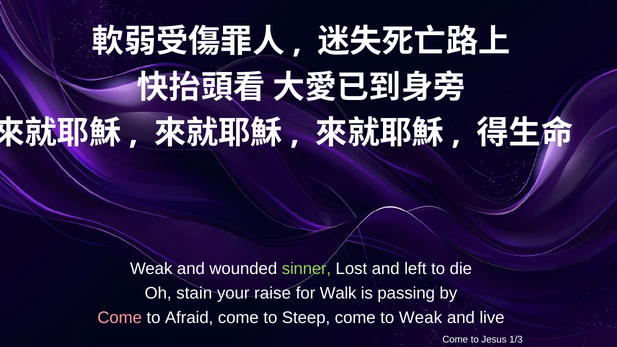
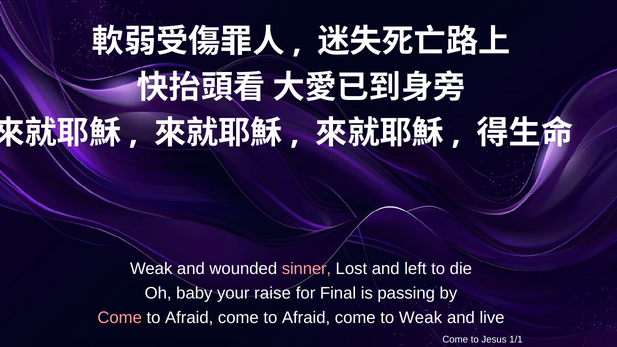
sinner colour: light green -> pink
stain: stain -> baby
Walk: Walk -> Final
Steep at (306, 318): Steep -> Afraid
1/3: 1/3 -> 1/1
